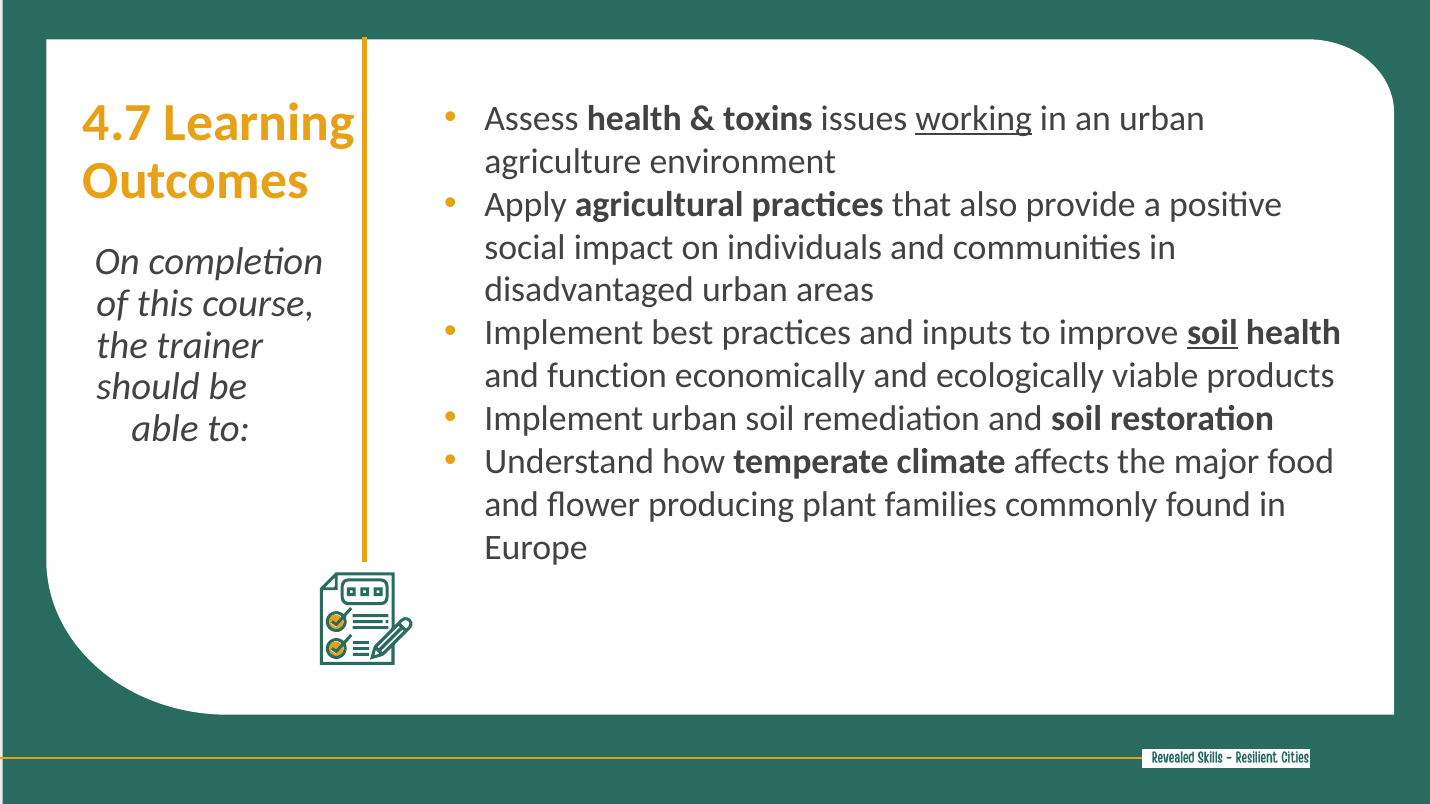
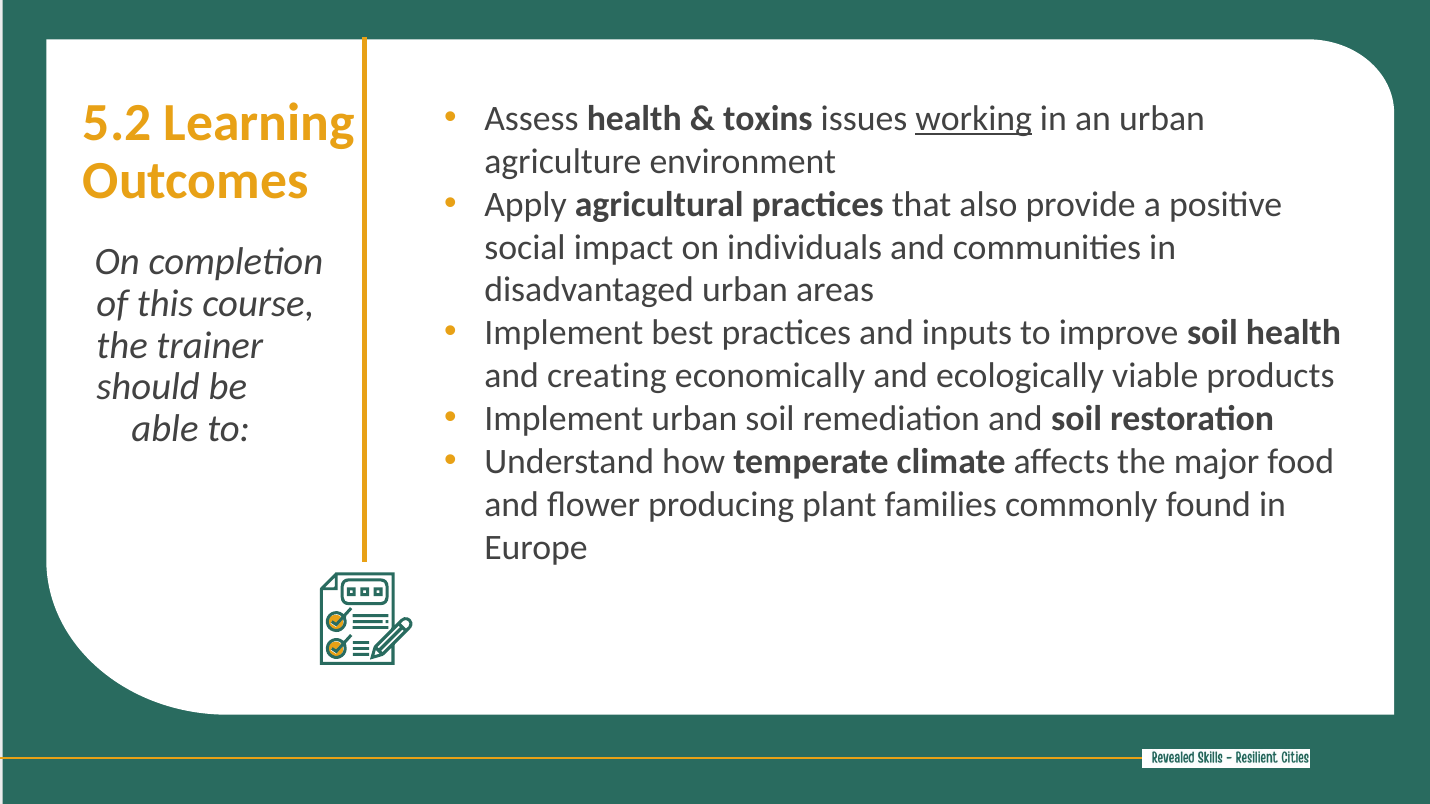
4.7: 4.7 -> 5.2
soil at (1212, 333) underline: present -> none
function: function -> creating
